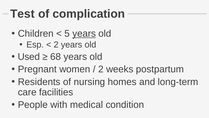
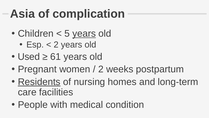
Test: Test -> Asia
68: 68 -> 61
Residents underline: none -> present
